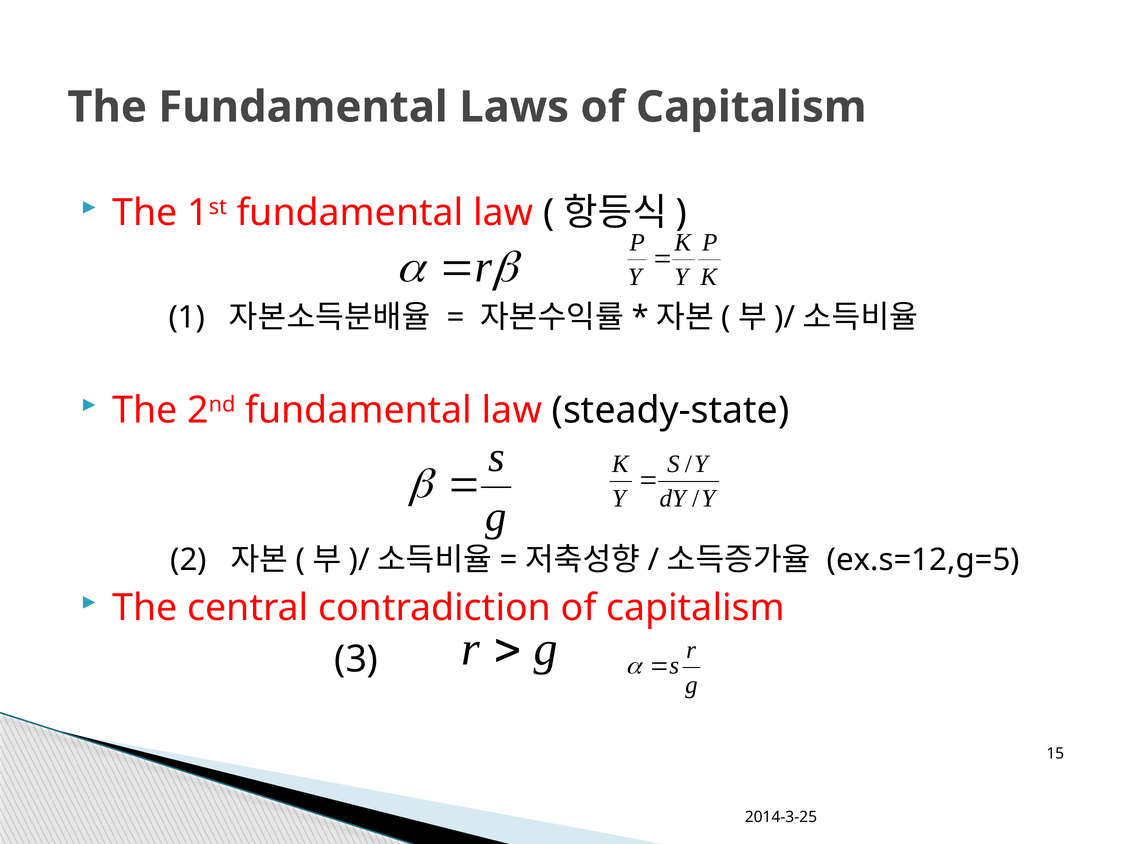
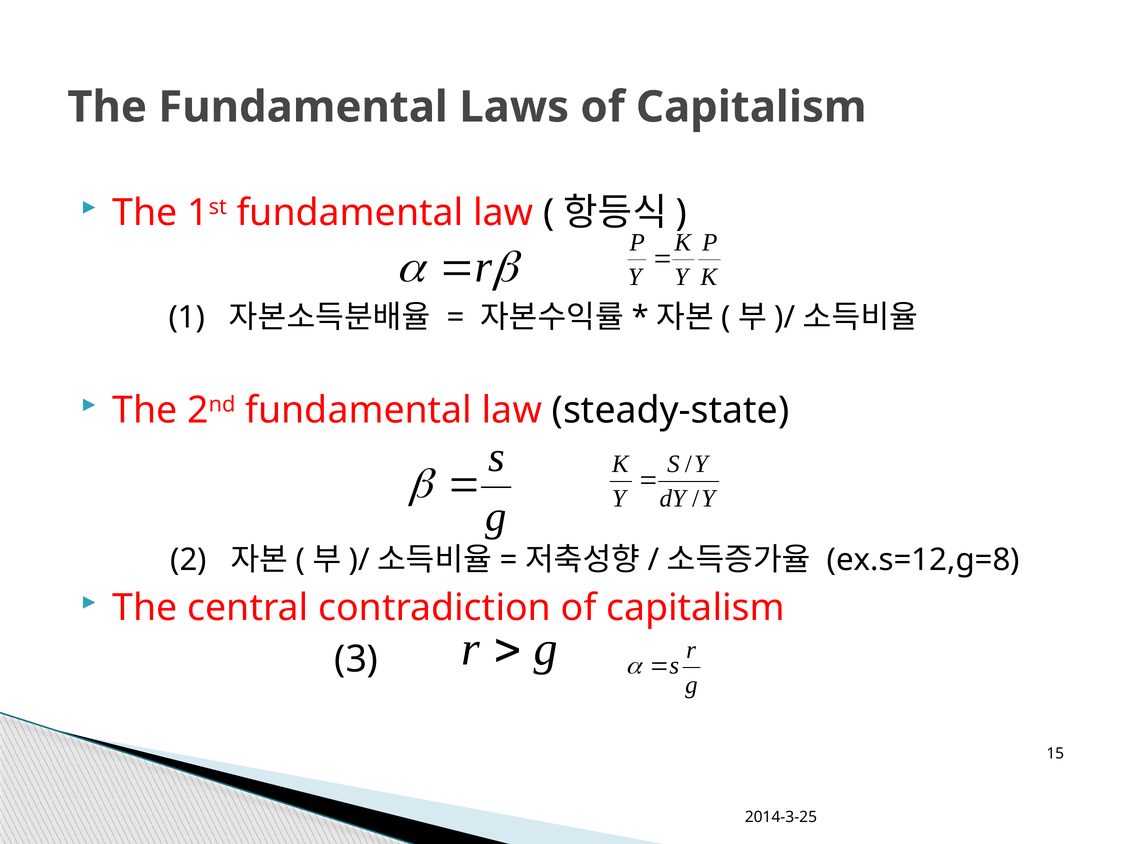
ex.s=12,g=5: ex.s=12,g=5 -> ex.s=12,g=8
